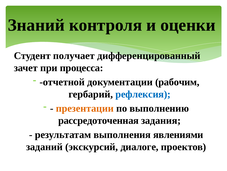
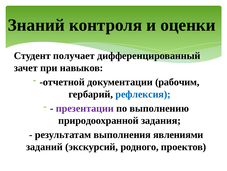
процесса: процесса -> навыков
презентации colour: orange -> purple
рассредоточенная: рассредоточенная -> природоохранной
диалоге: диалоге -> родного
